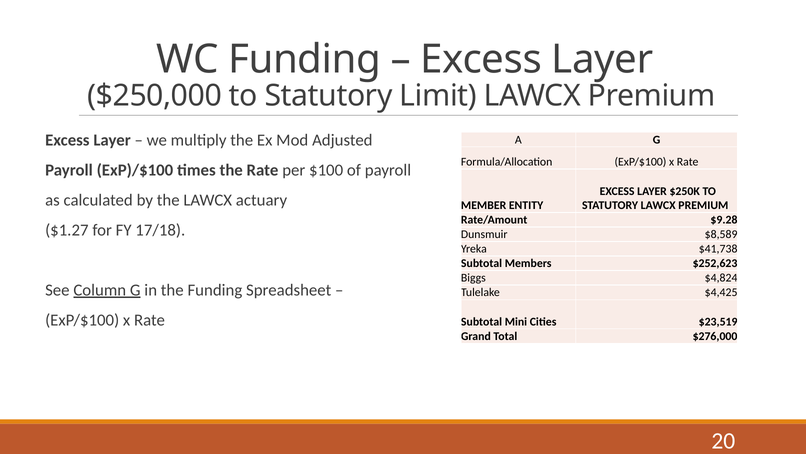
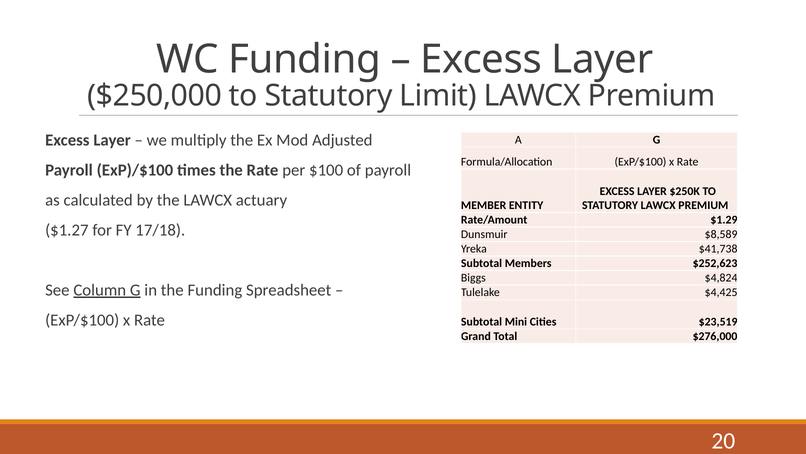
$9.28: $9.28 -> $1.29
